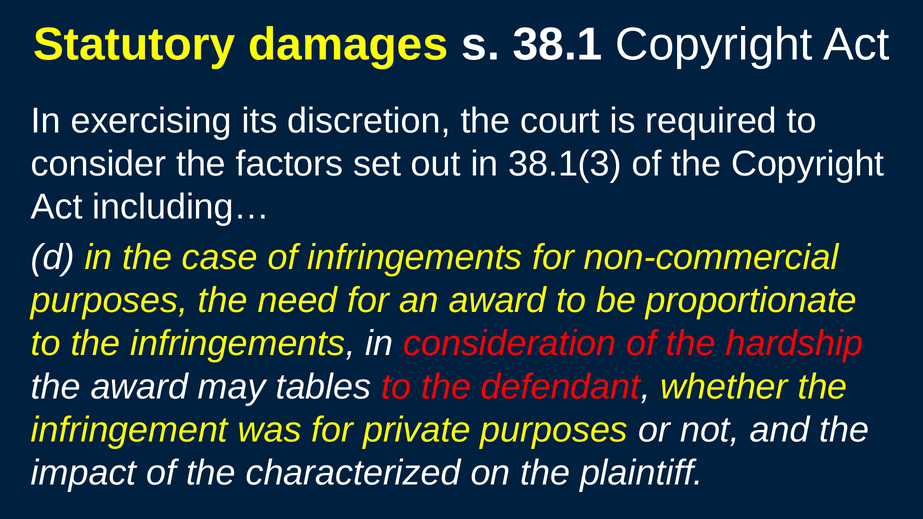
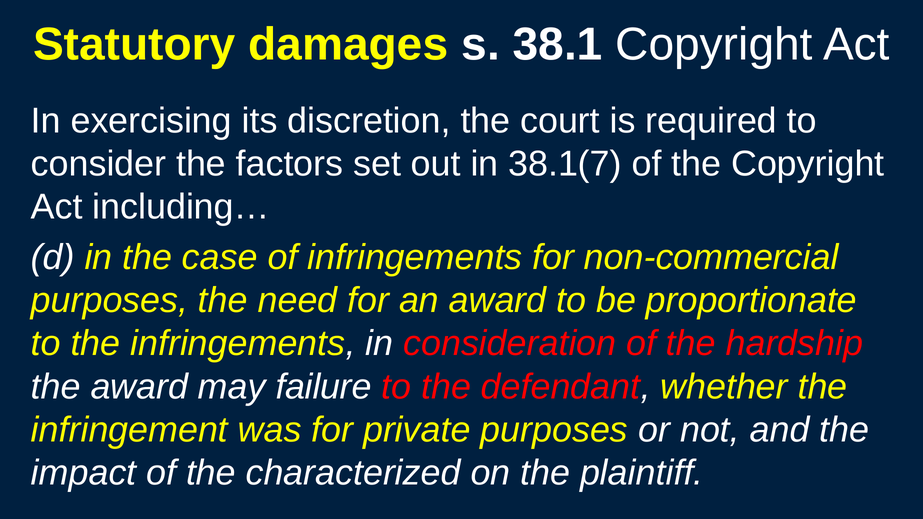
38.1(3: 38.1(3 -> 38.1(7
tables: tables -> failure
